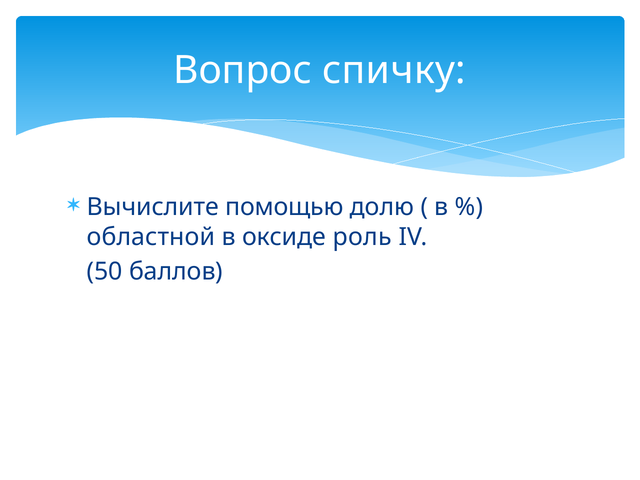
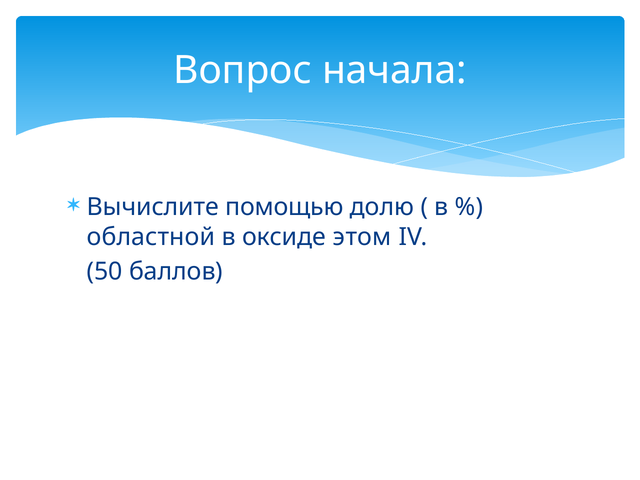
спичку: спичку -> начала
роль: роль -> этом
